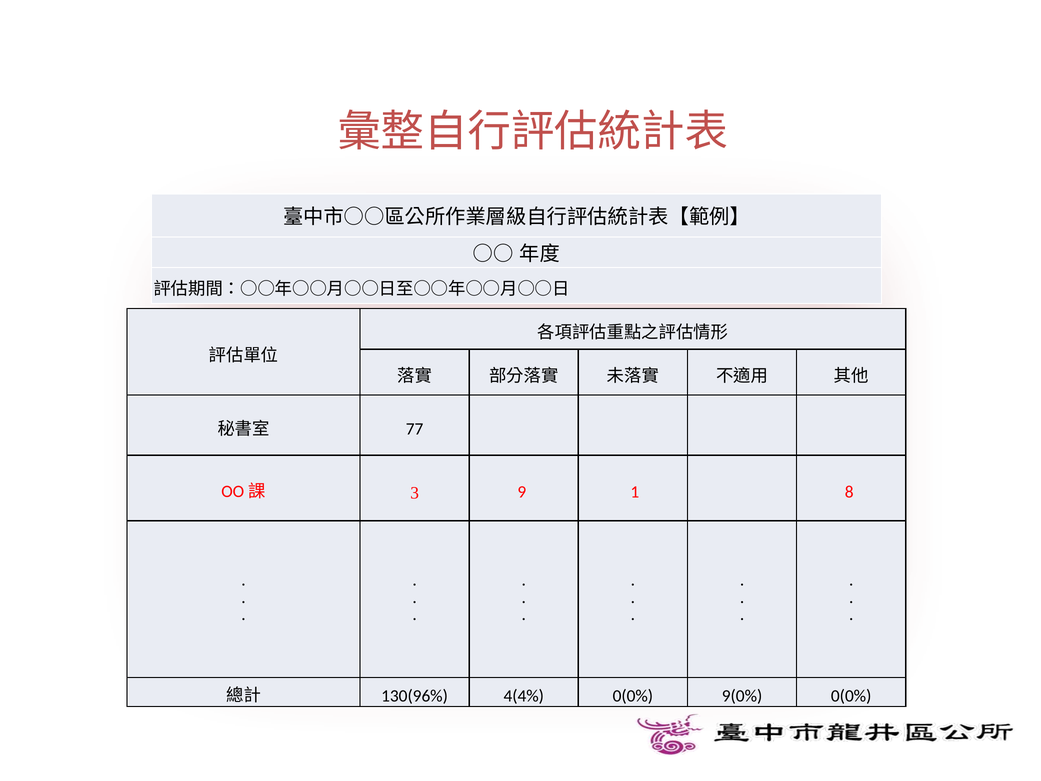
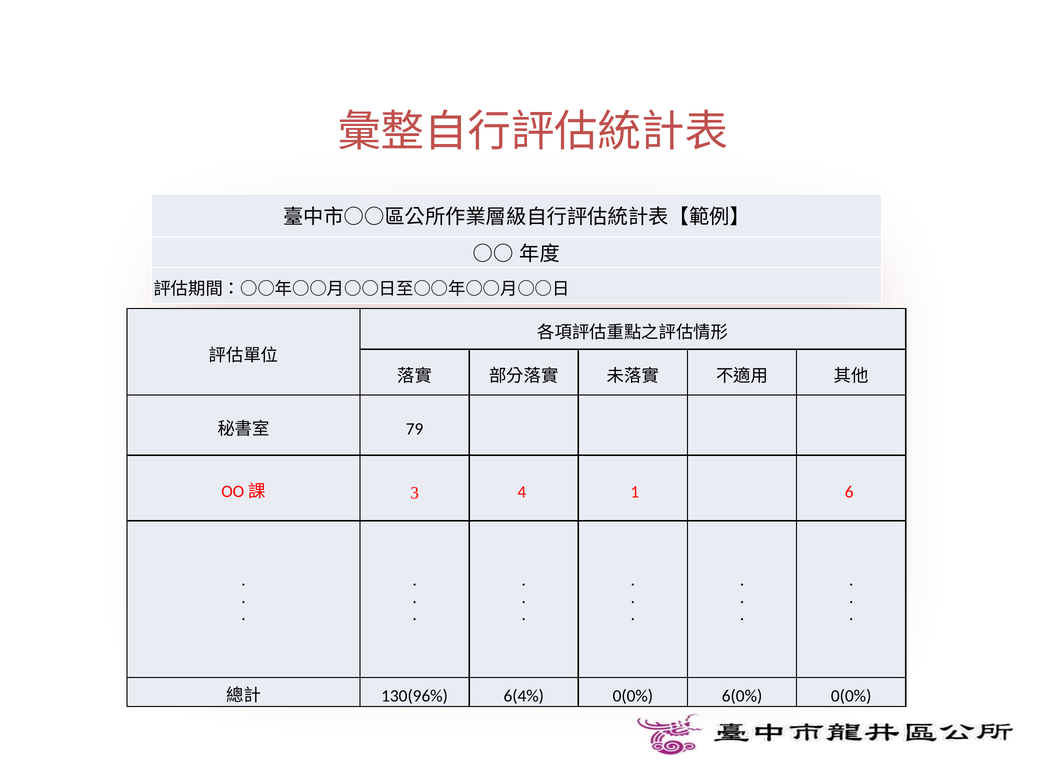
77: 77 -> 79
9: 9 -> 4
8: 8 -> 6
4(4%: 4(4% -> 6(4%
9(0%: 9(0% -> 6(0%
